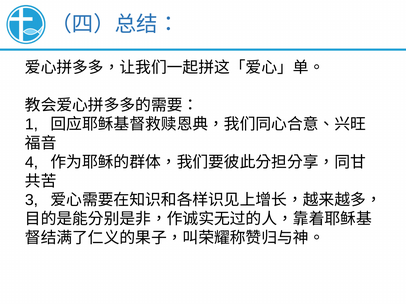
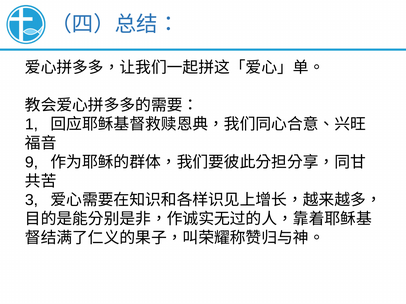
4: 4 -> 9
